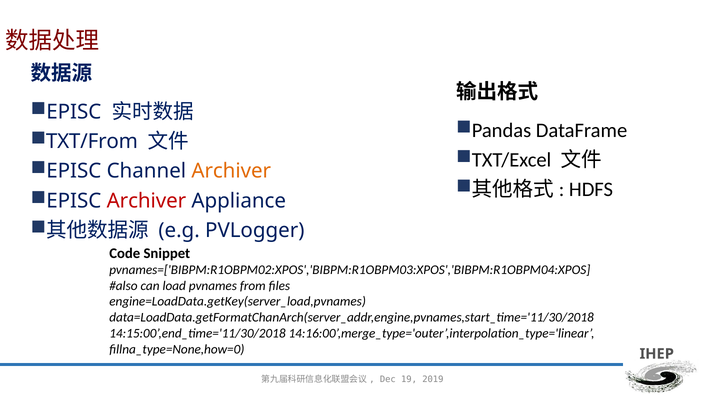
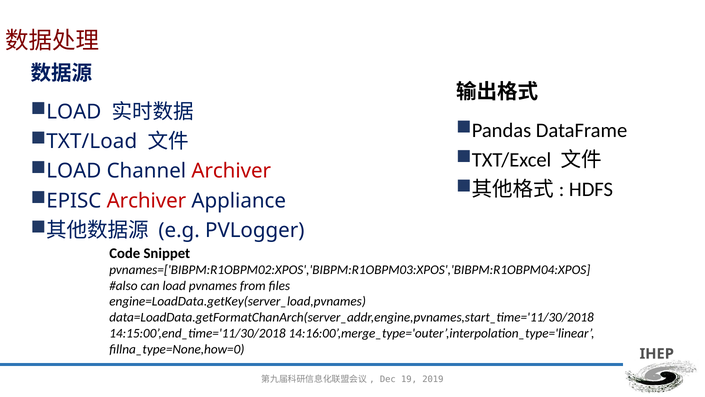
EPISC at (74, 112): EPISC -> LOAD
TXT/From: TXT/From -> TXT/Load
EPISC at (74, 171): EPISC -> LOAD
Archiver at (231, 171) colour: orange -> red
